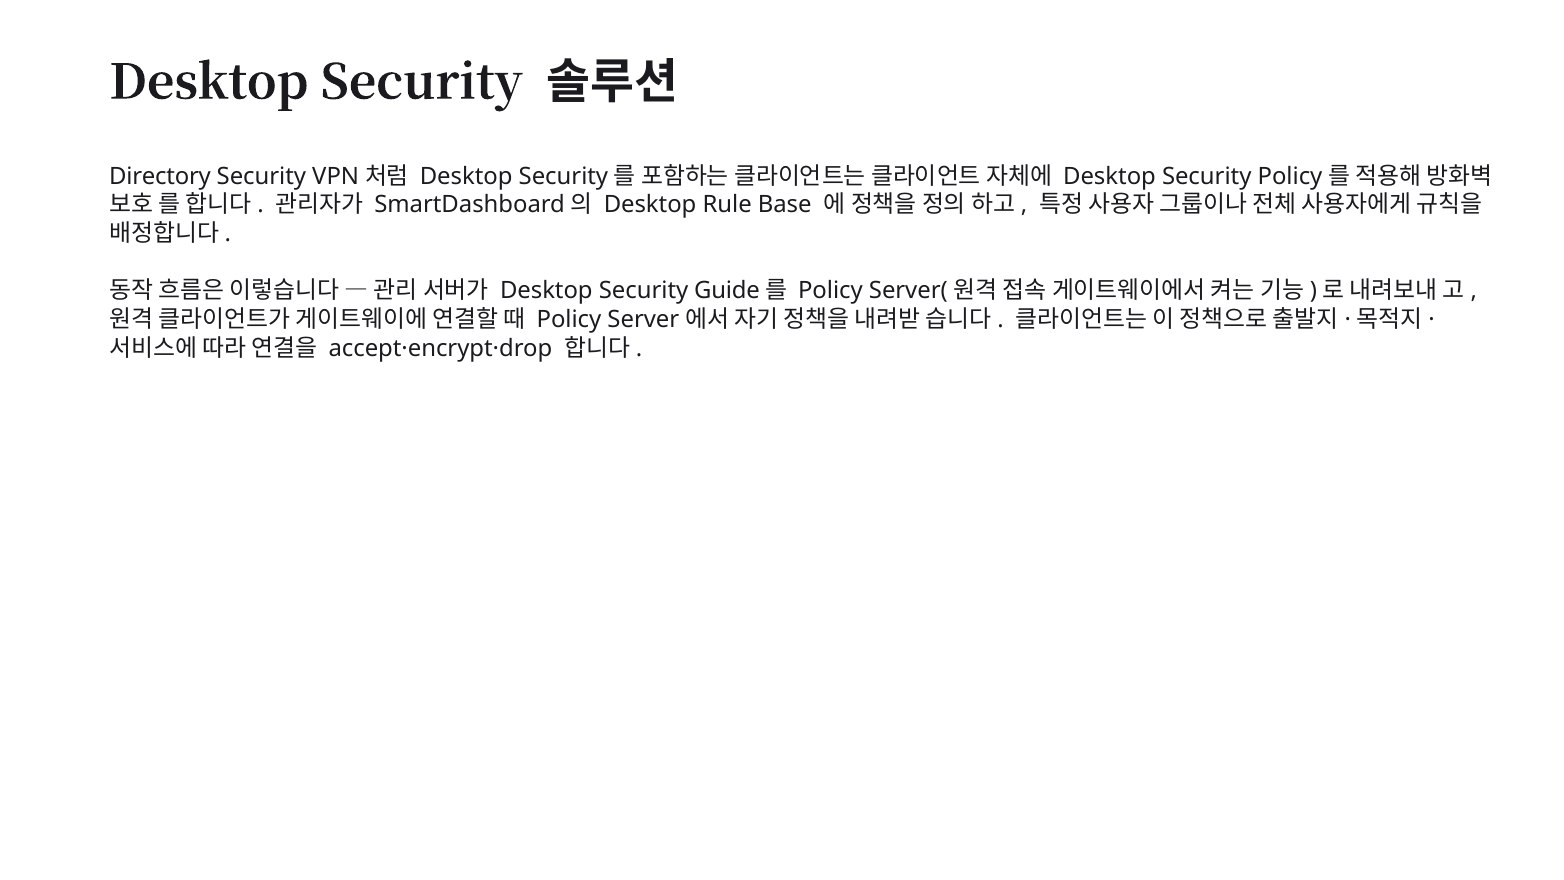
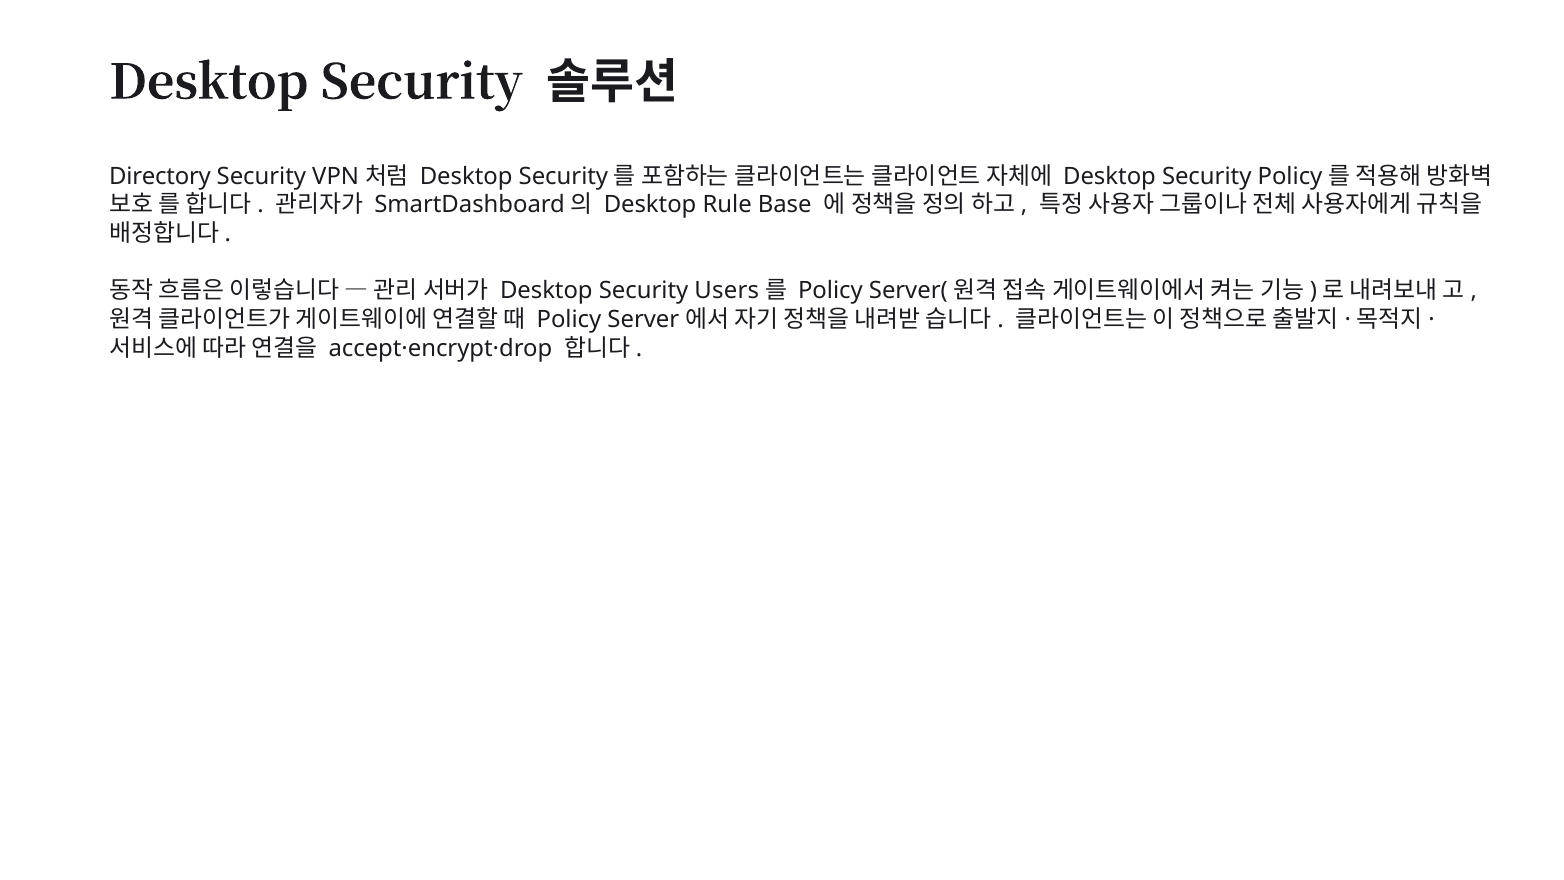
Guide: Guide -> Users
